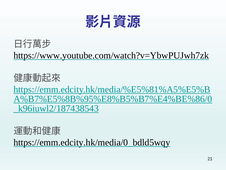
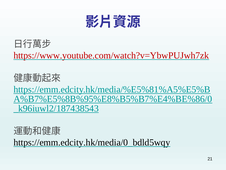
https://www.youtube.com/watch?v=YbwPUJwh7zk colour: black -> red
